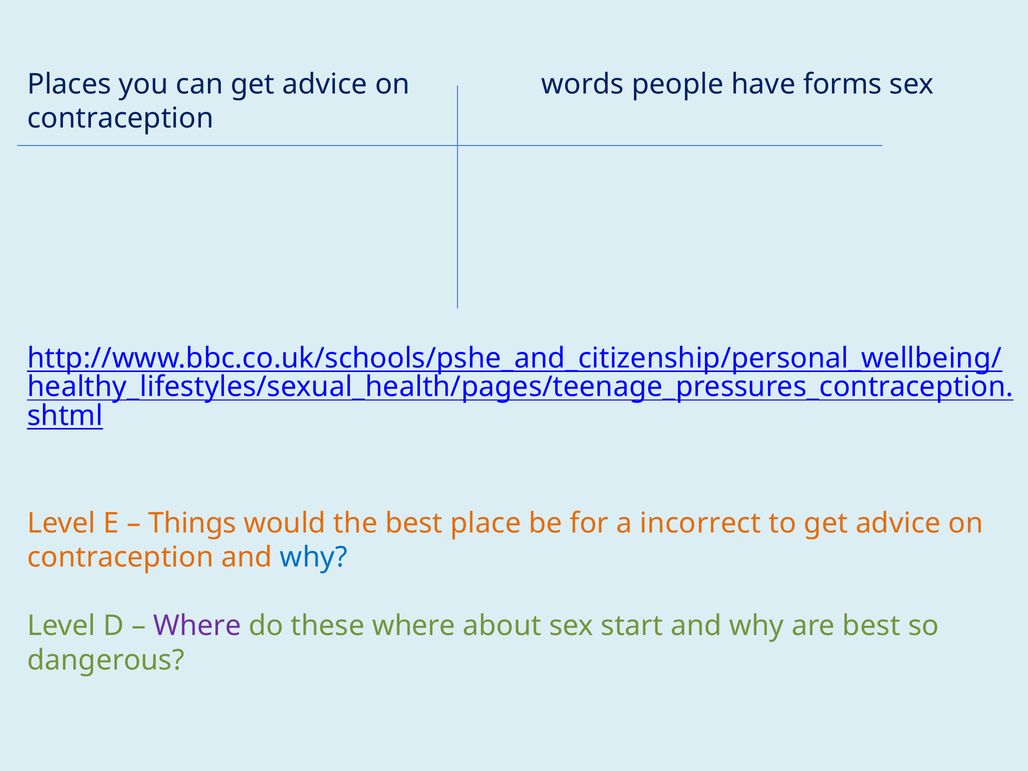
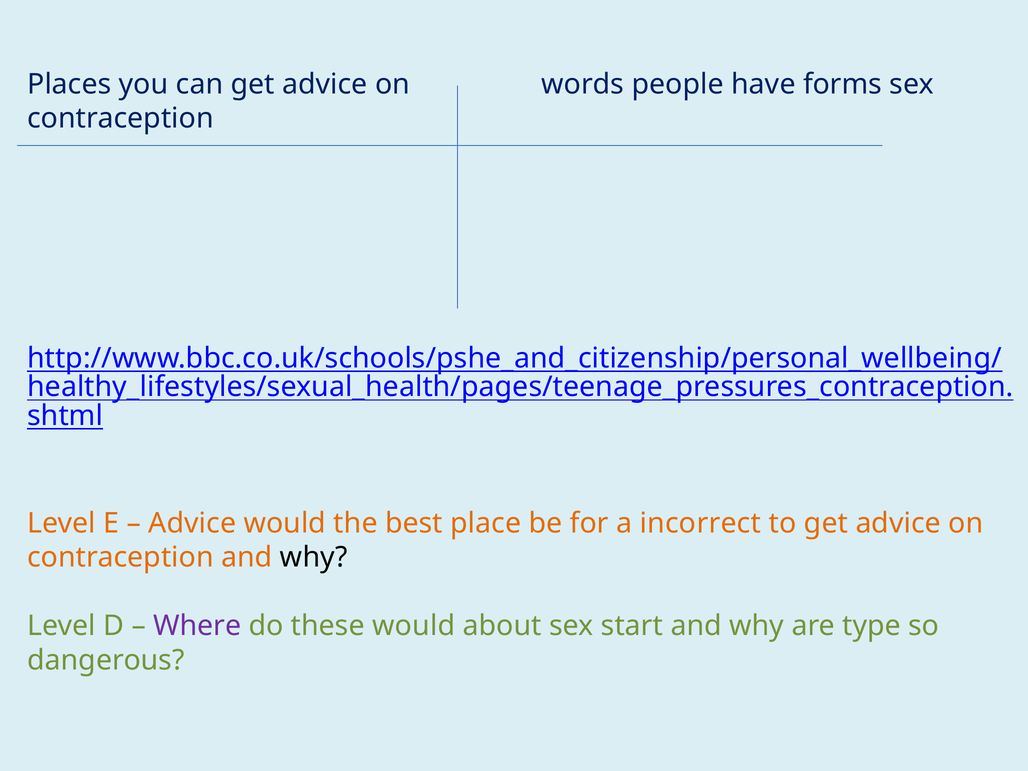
Things at (192, 523): Things -> Advice
why at (314, 557) colour: blue -> black
these where: where -> would
are best: best -> type
